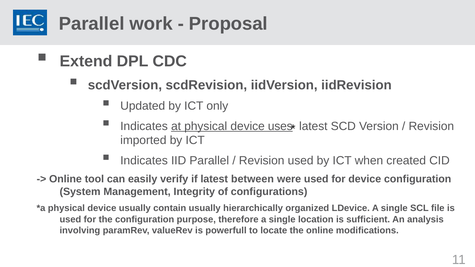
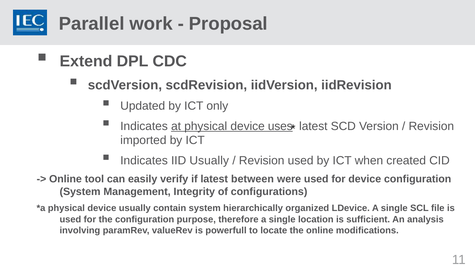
IID Parallel: Parallel -> Usually
contain usually: usually -> system
